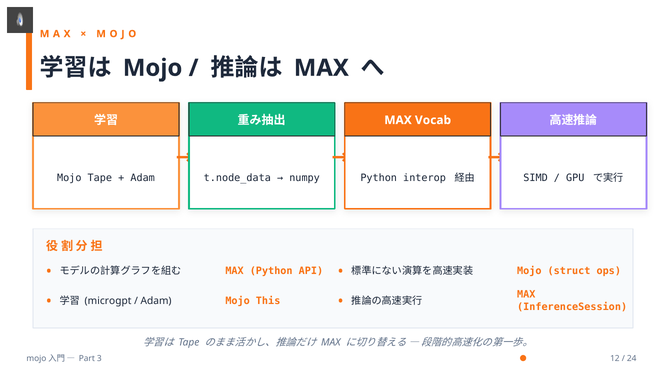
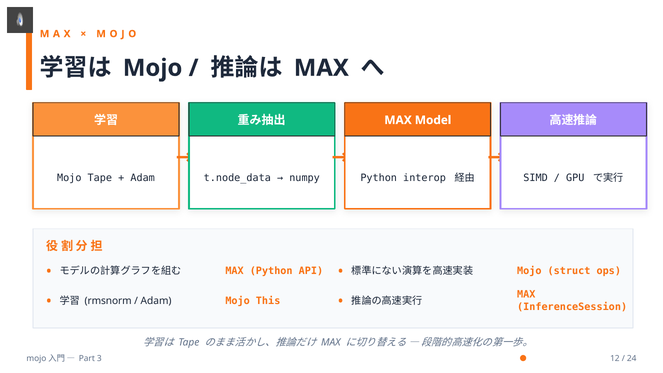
Vocab: Vocab -> Model
microgpt: microgpt -> rmsnorm
